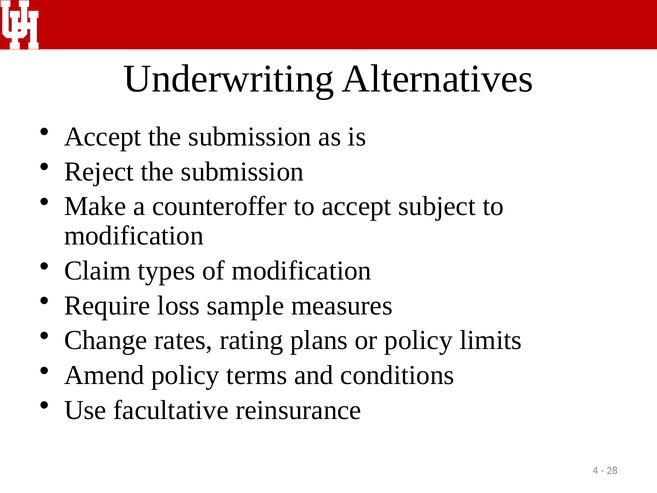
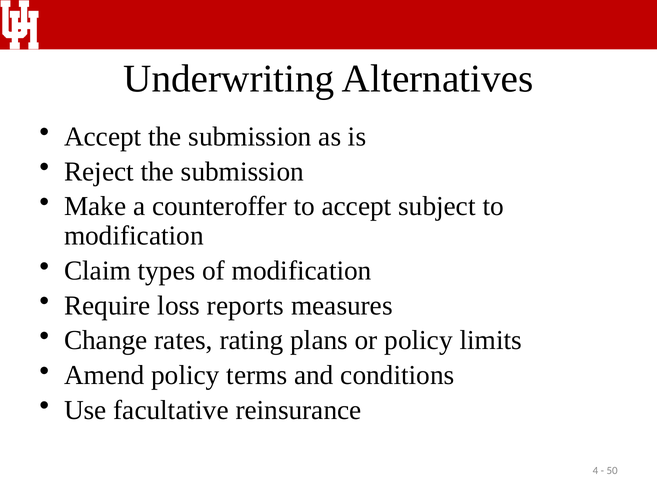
sample: sample -> reports
28: 28 -> 50
